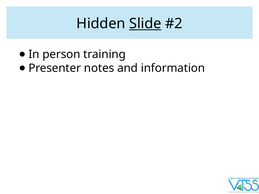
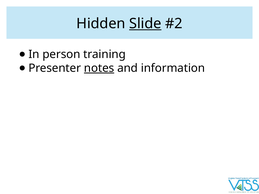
notes underline: none -> present
